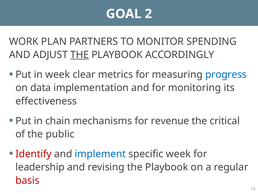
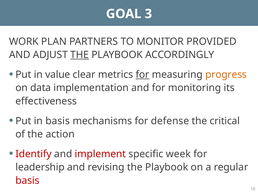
2: 2 -> 3
SPENDING: SPENDING -> PROVIDED
in week: week -> value
for at (142, 74) underline: none -> present
progress colour: blue -> orange
in chain: chain -> basis
revenue: revenue -> defense
public: public -> action
implement colour: blue -> red
